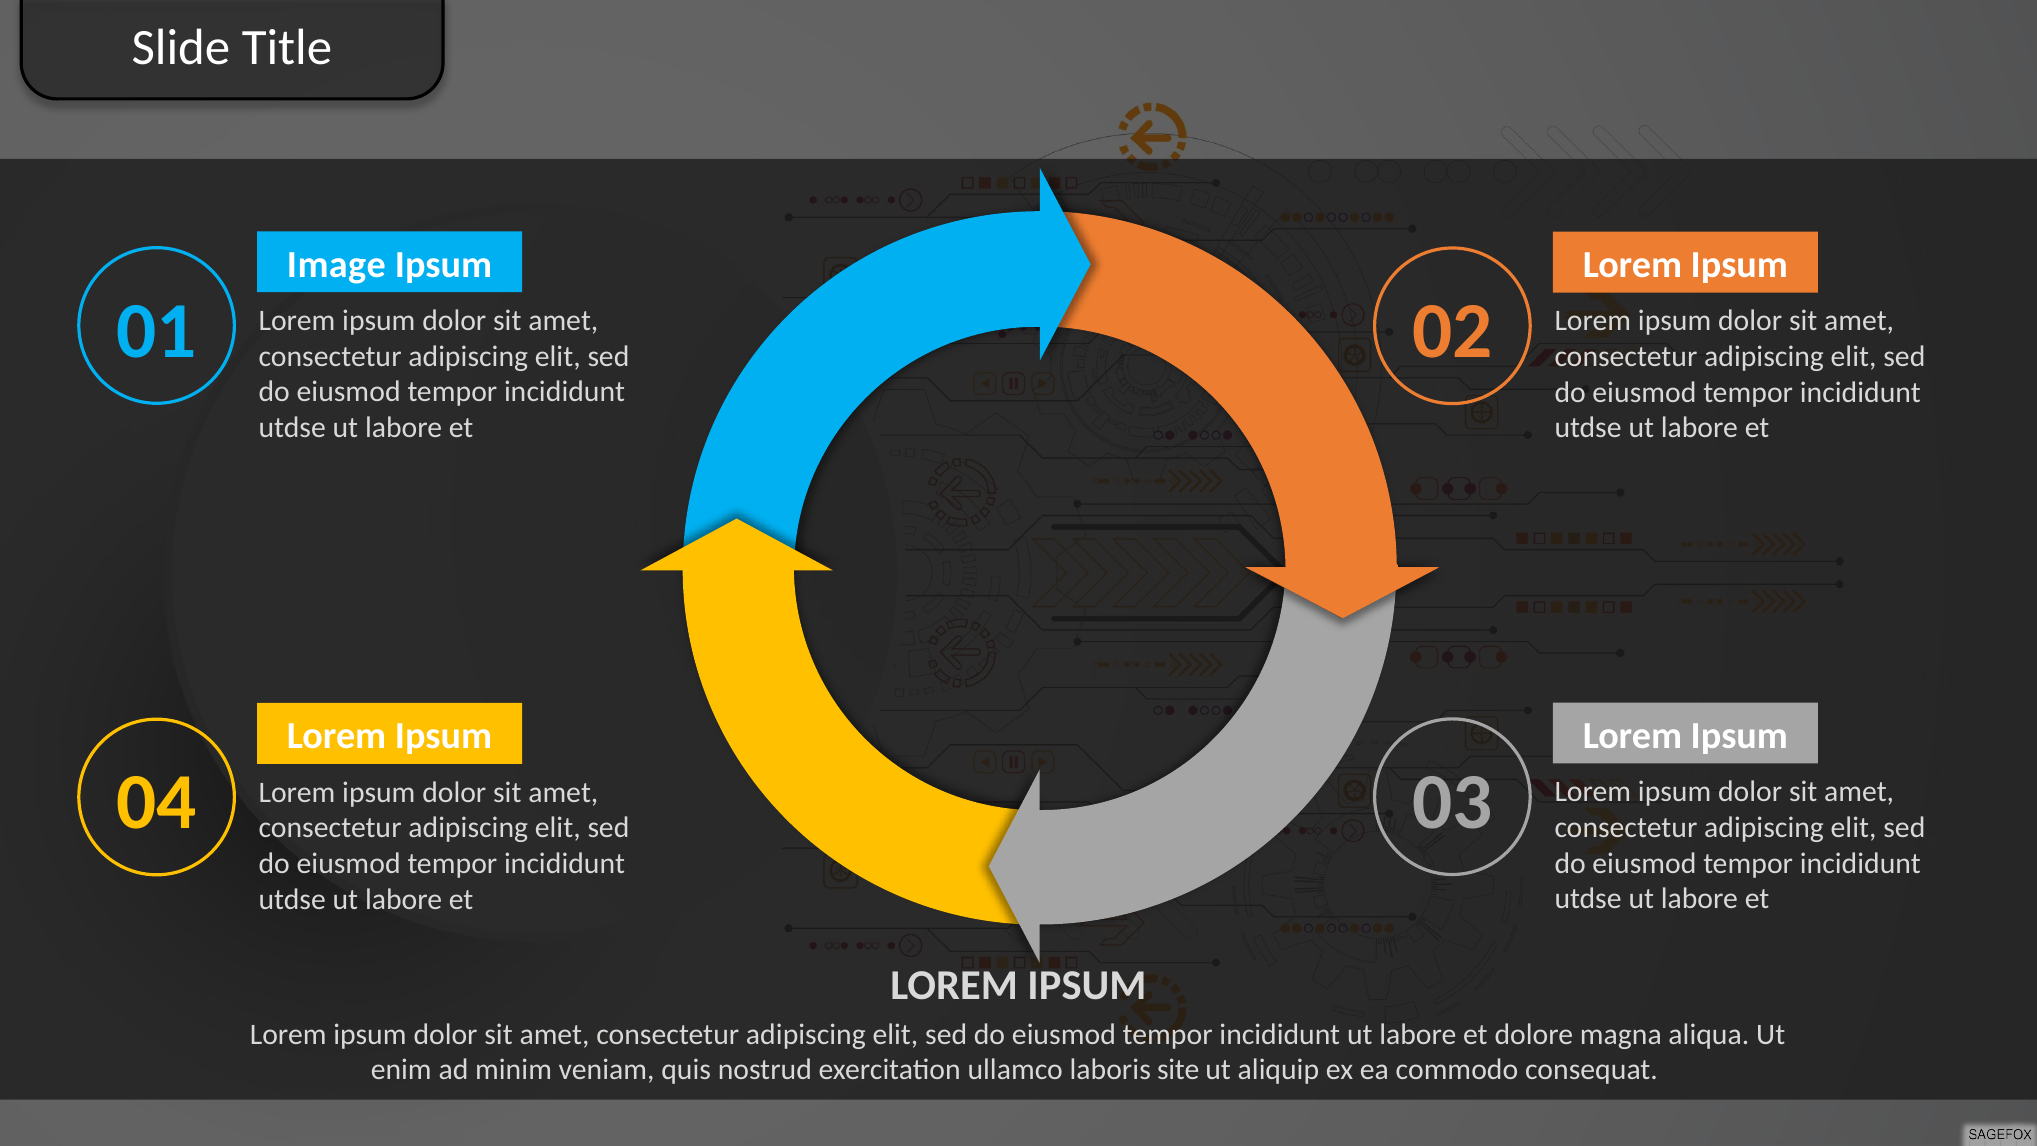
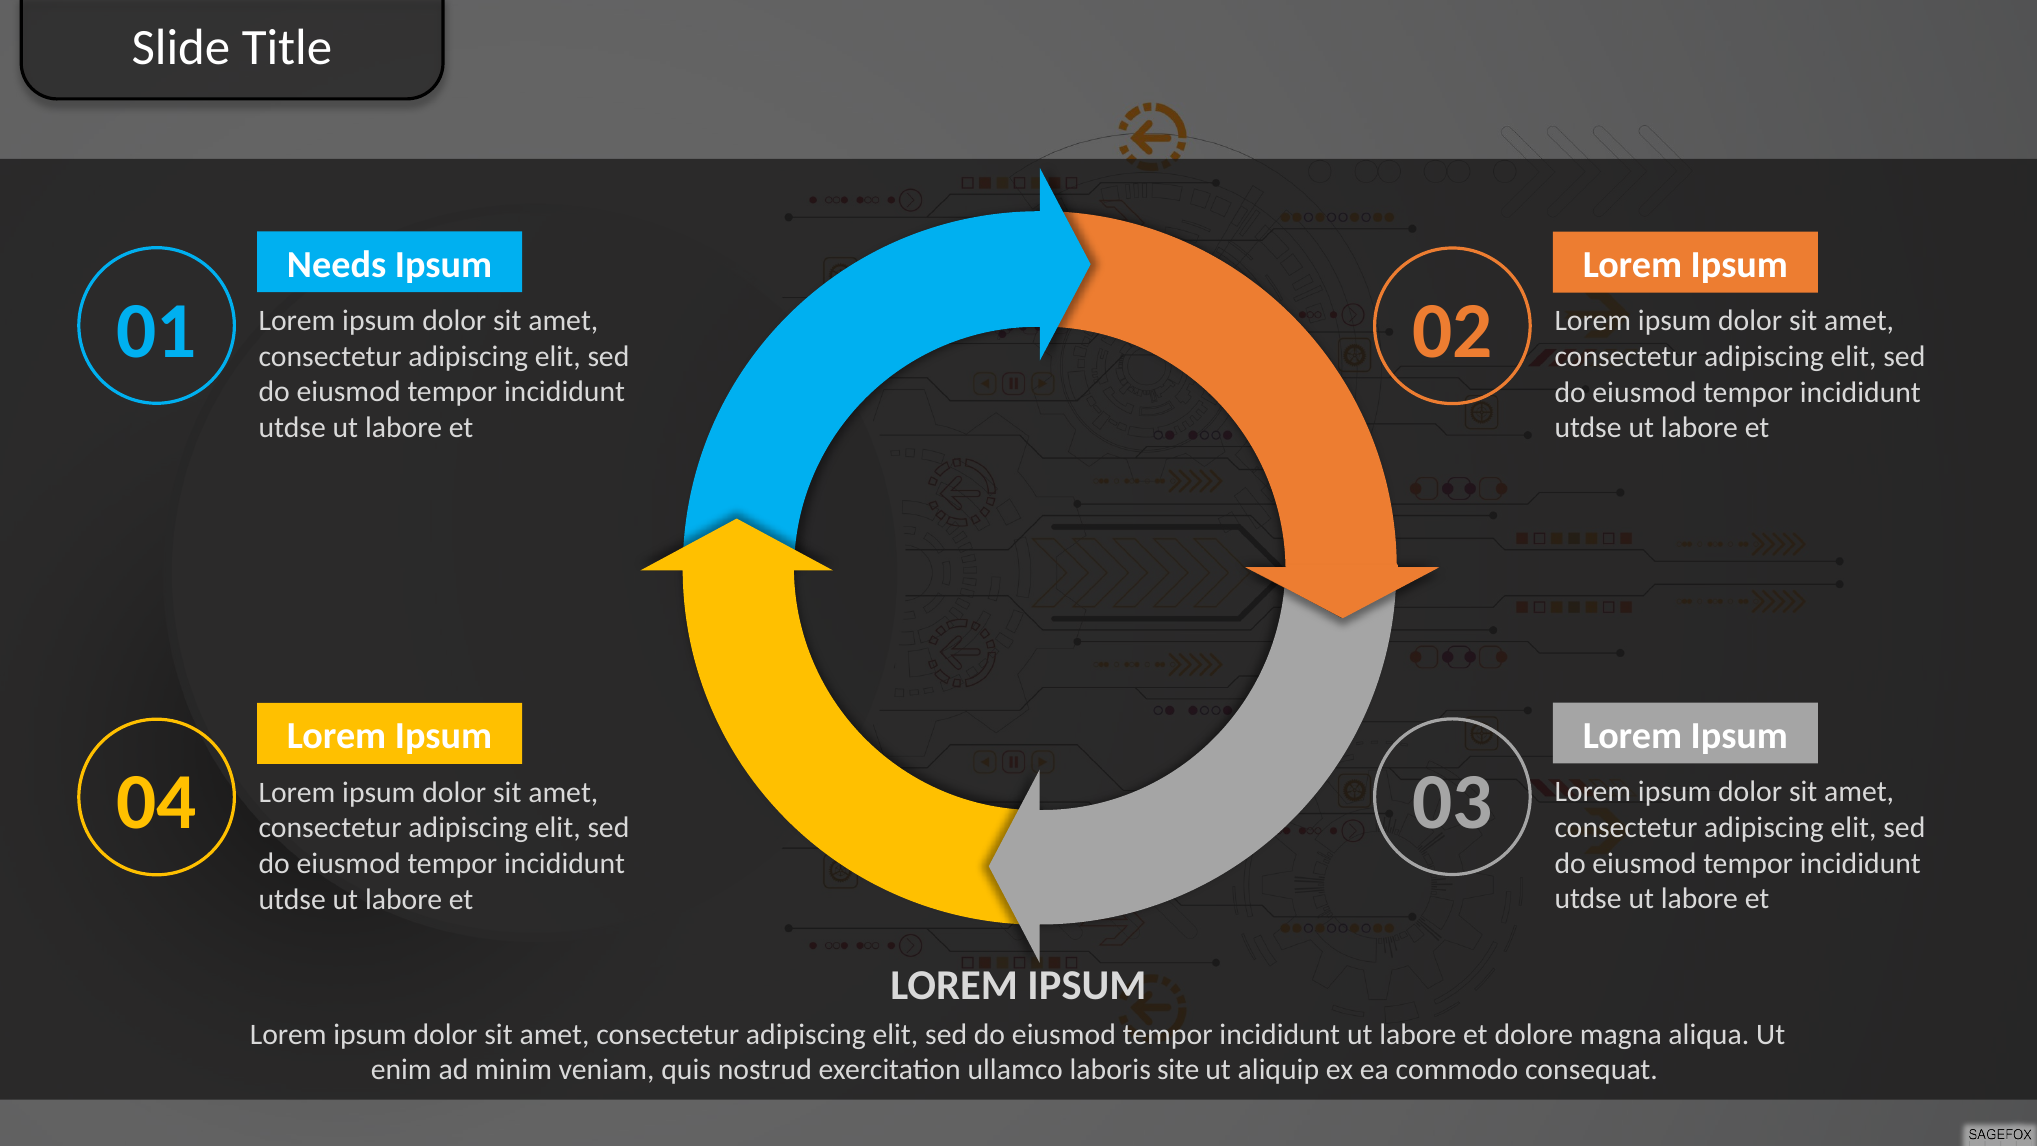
Image: Image -> Needs
